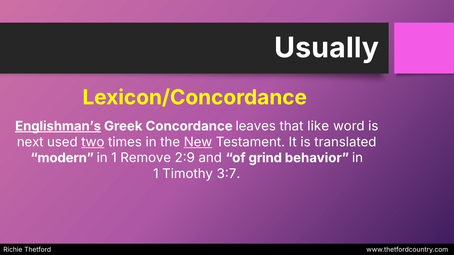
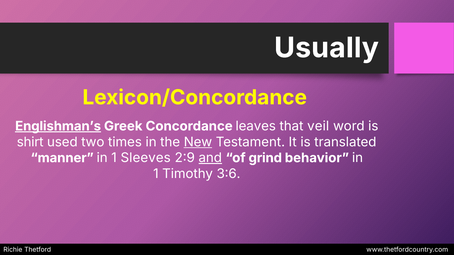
like: like -> veil
next: next -> shirt
two underline: present -> none
modern: modern -> manner
Remove: Remove -> Sleeves
and underline: none -> present
3:7: 3:7 -> 3:6
